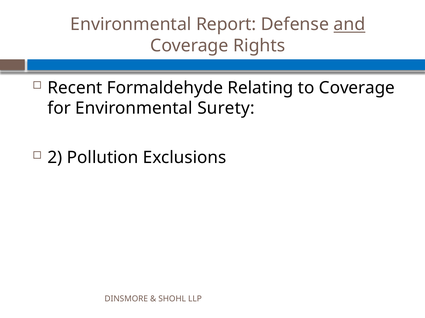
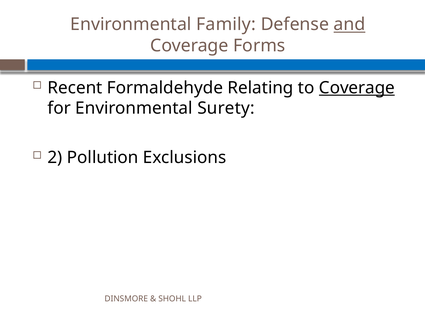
Report: Report -> Family
Rights: Rights -> Forms
Coverage at (357, 88) underline: none -> present
